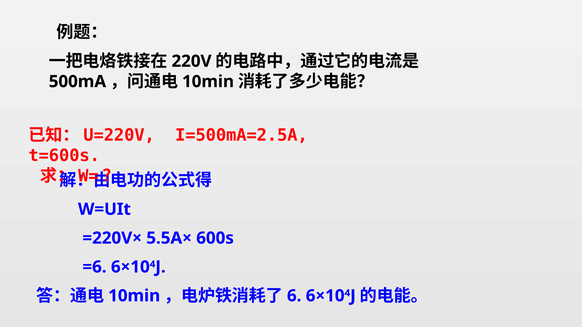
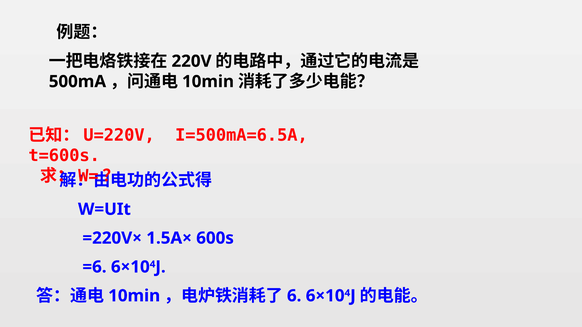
I=500mA=2.5A: I=500mA=2.5A -> I=500mA=6.5A
5.5A×: 5.5A× -> 1.5A×
